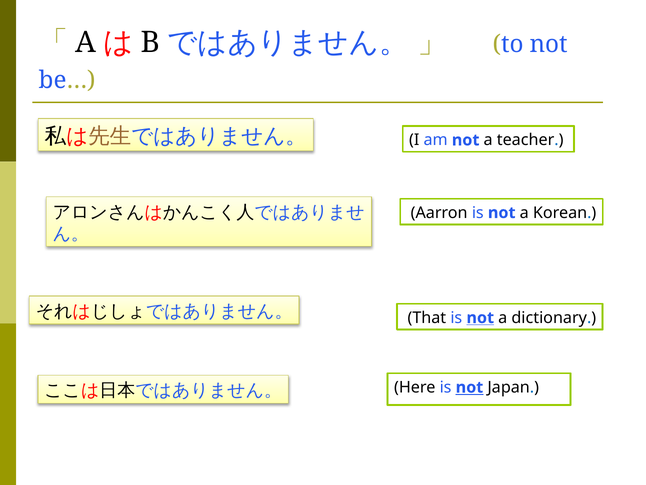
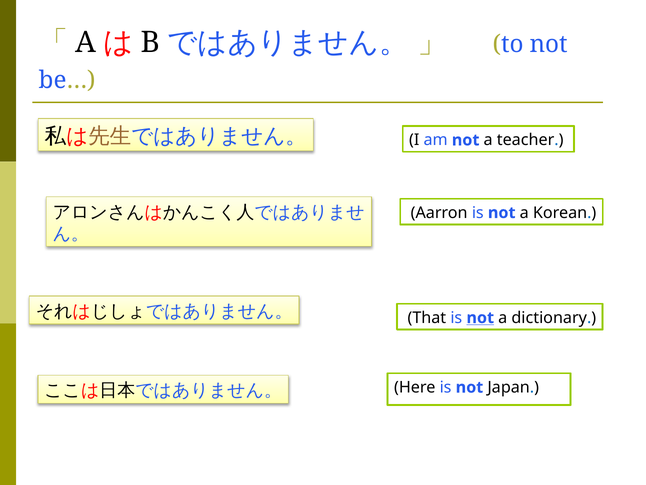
not at (469, 387) underline: present -> none
